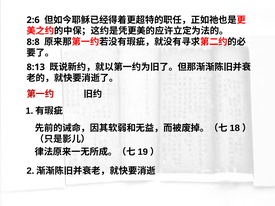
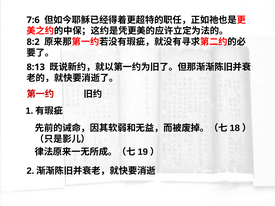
2:6: 2:6 -> 7:6
8:8: 8:8 -> 8:2
